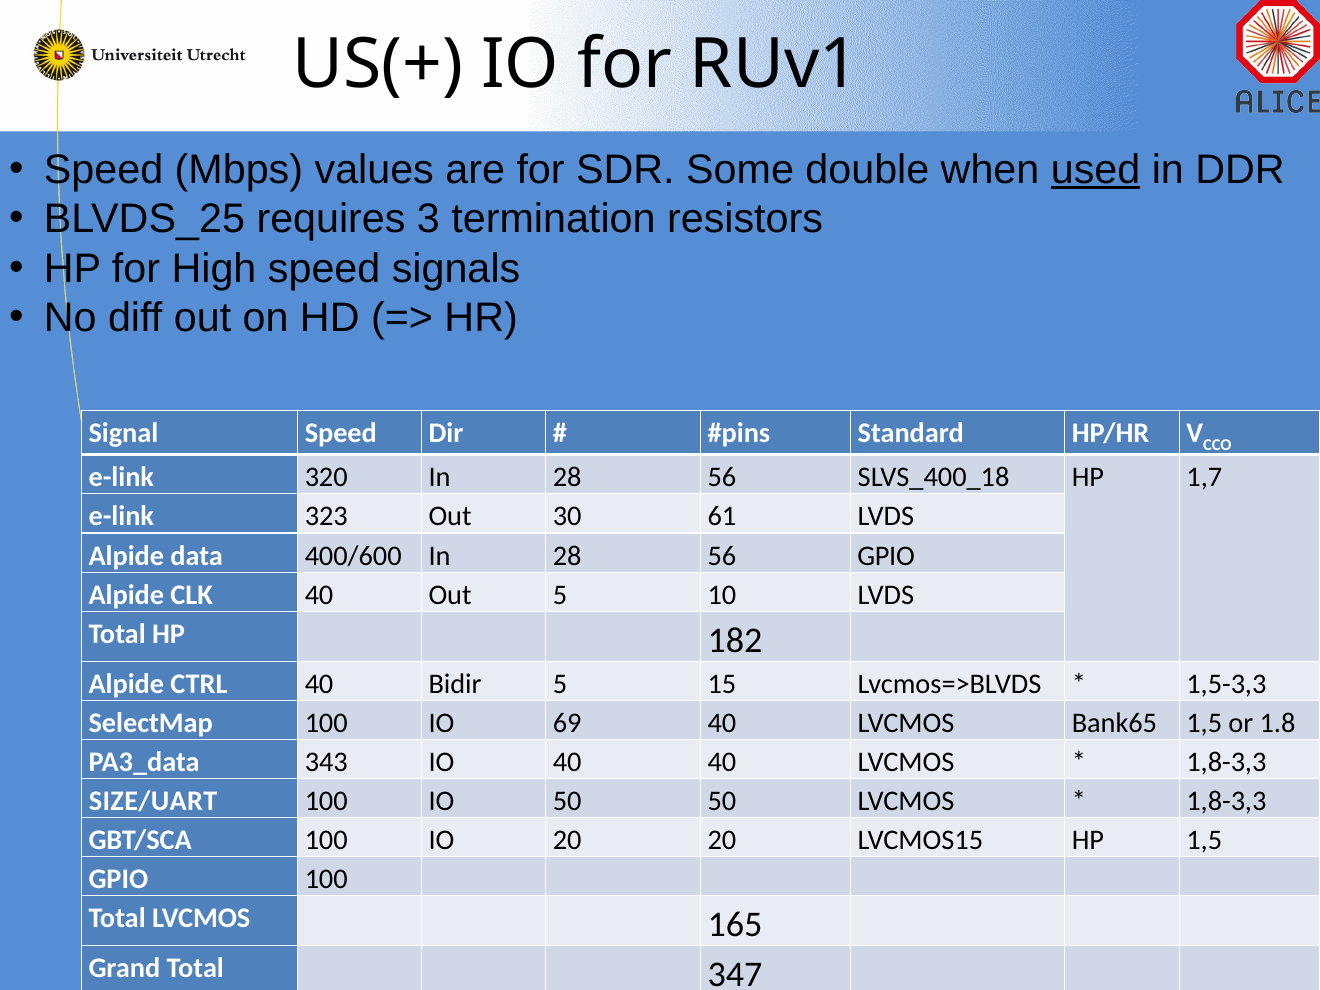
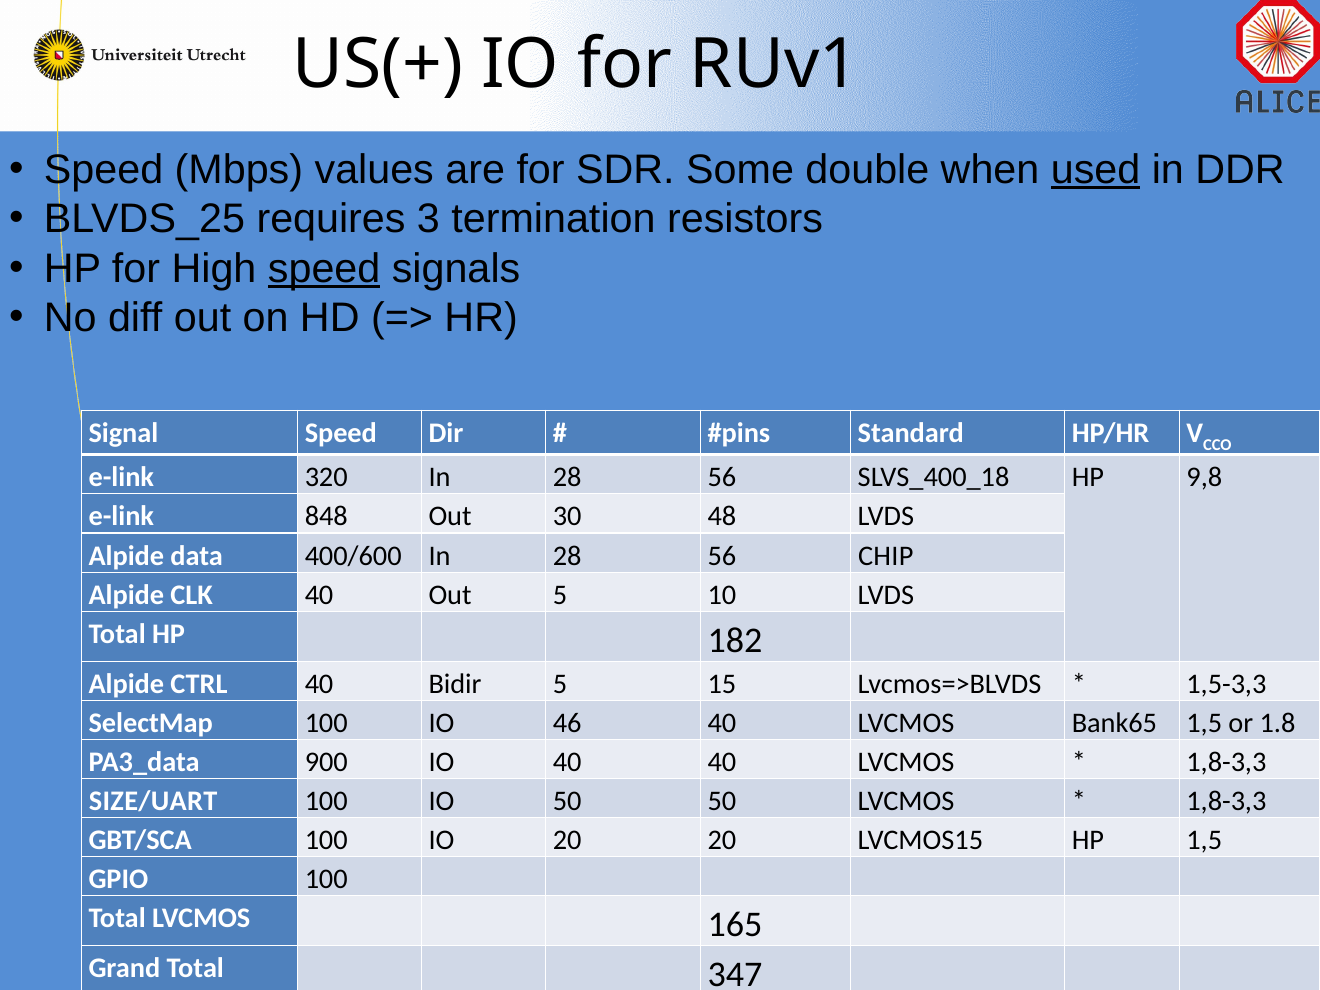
speed at (324, 269) underline: none -> present
1,7: 1,7 -> 9,8
323: 323 -> 848
61: 61 -> 48
56 GPIO: GPIO -> CHIP
69: 69 -> 46
343: 343 -> 900
